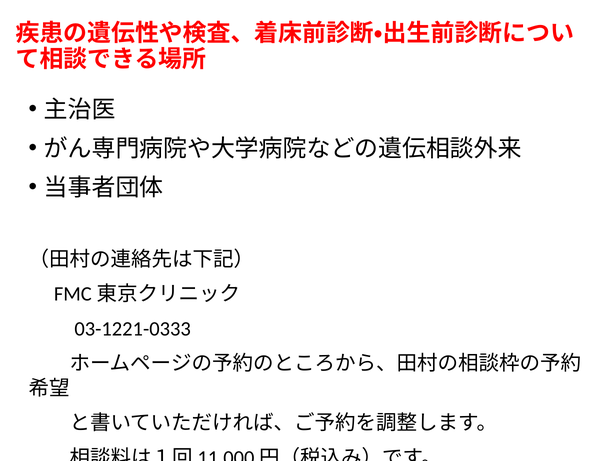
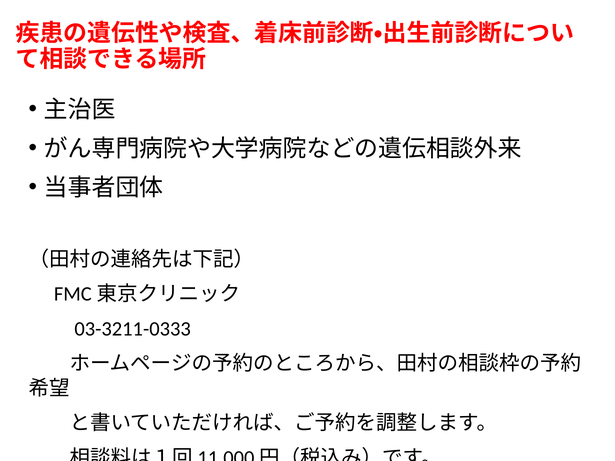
03-1221-0333: 03-1221-0333 -> 03-3211-0333
